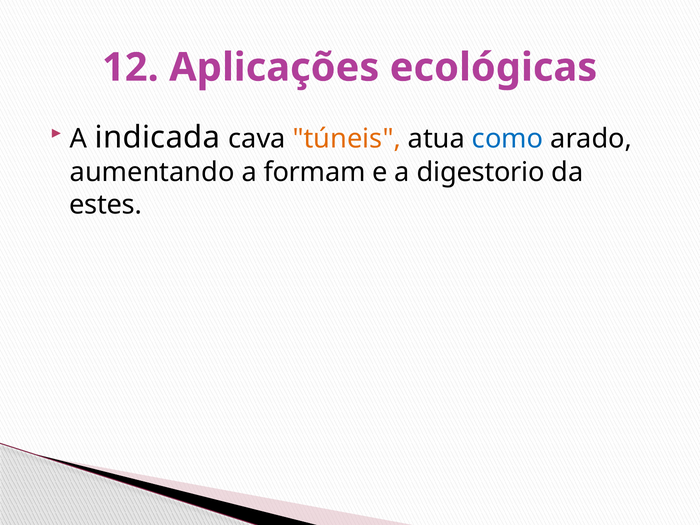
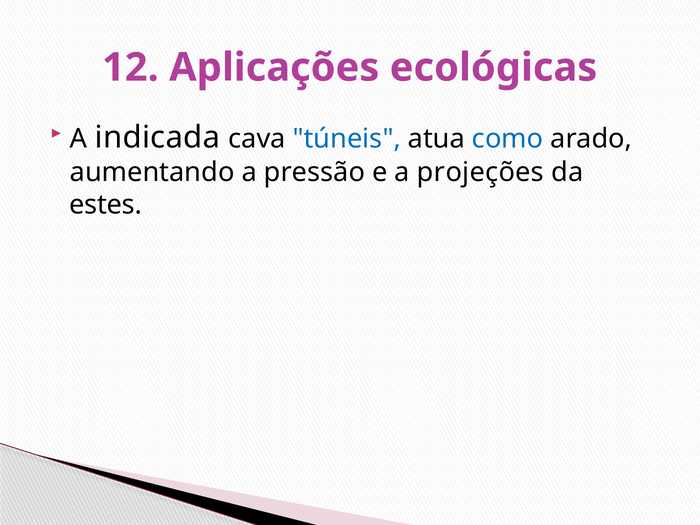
túneis colour: orange -> blue
formam: formam -> pressão
digestorio: digestorio -> projeções
